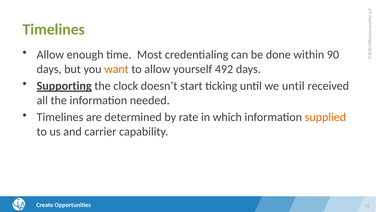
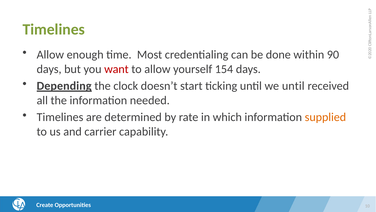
want colour: orange -> red
492: 492 -> 154
Supporting: Supporting -> Depending
